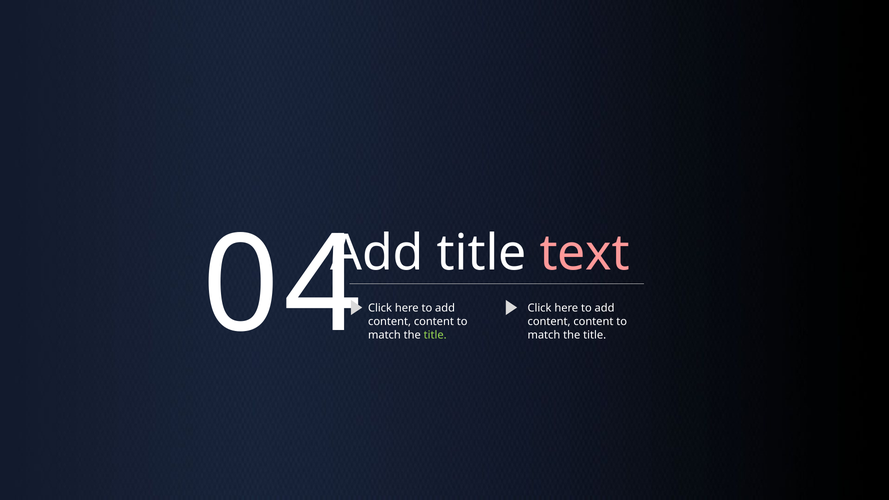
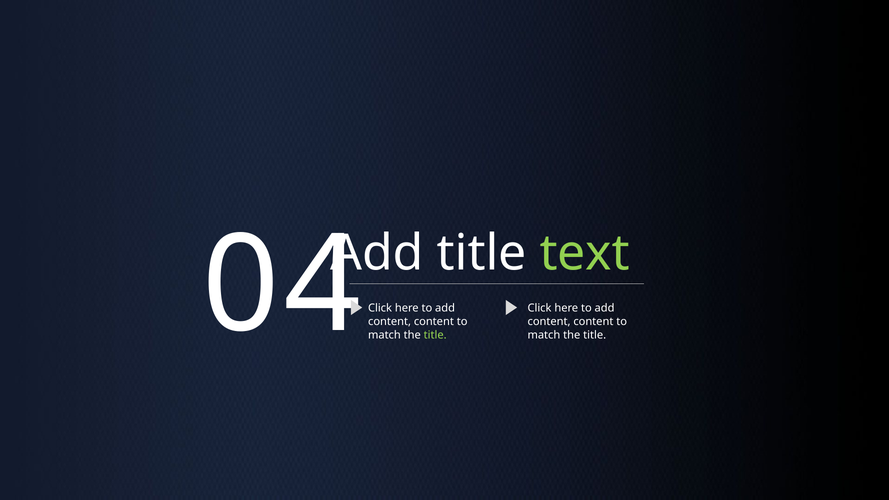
text colour: pink -> light green
